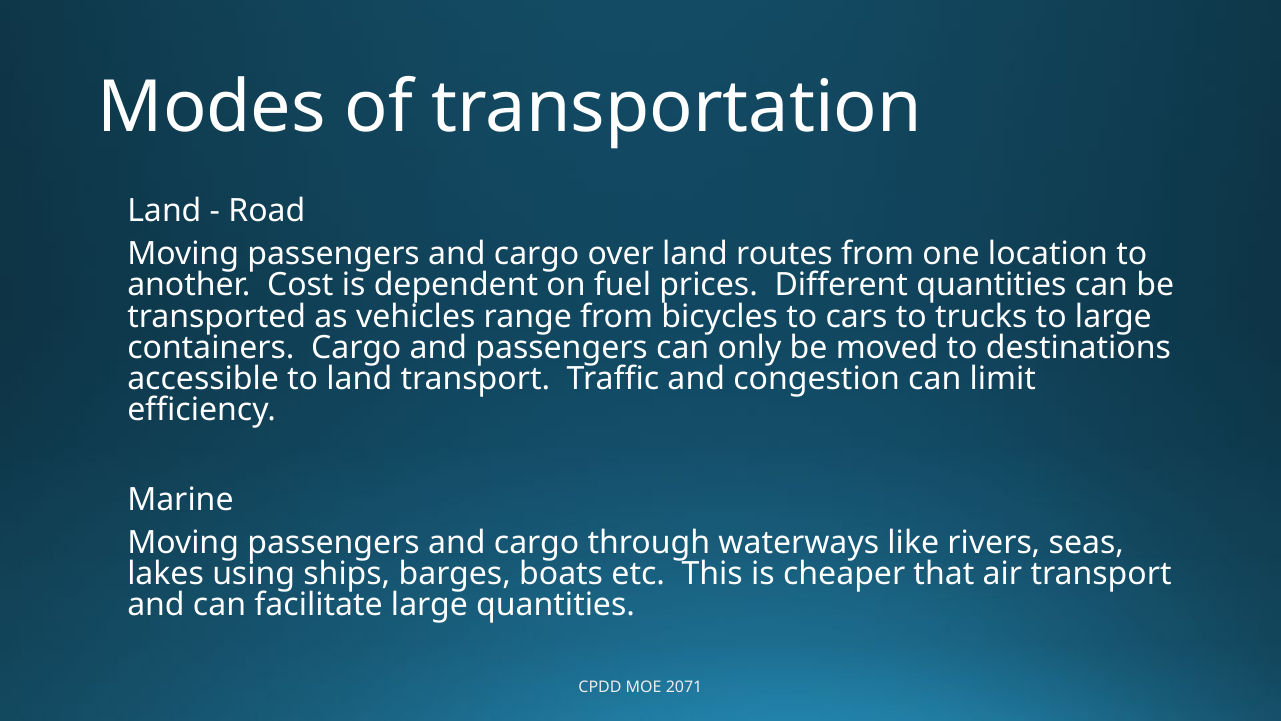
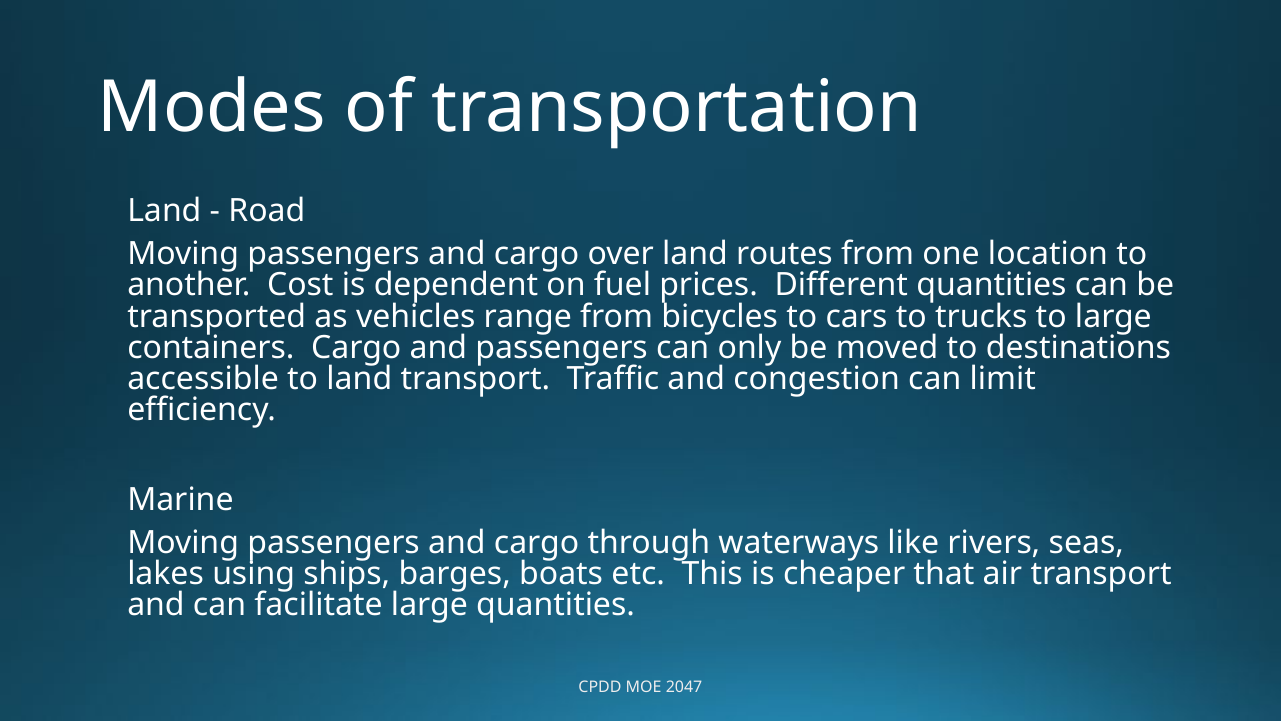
2071: 2071 -> 2047
